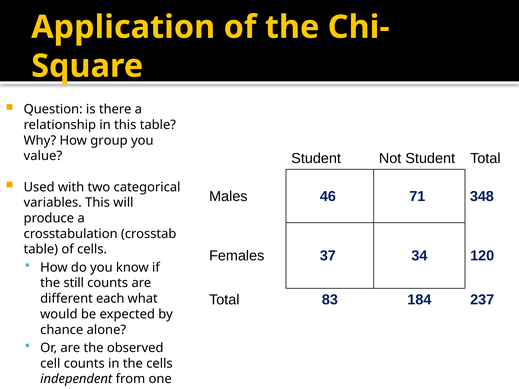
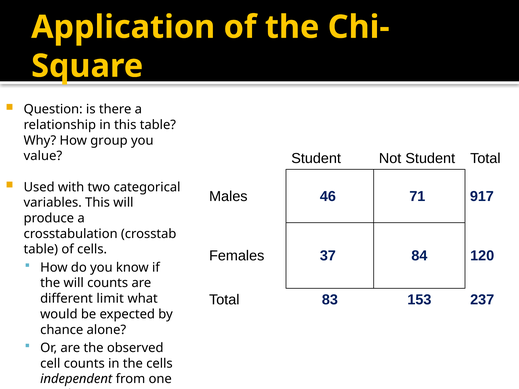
348: 348 -> 917
34: 34 -> 84
the still: still -> will
184: 184 -> 153
each: each -> limit
